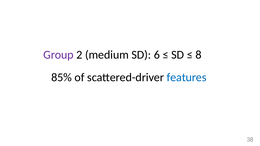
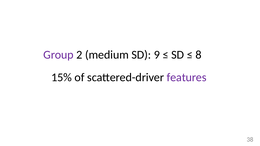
6: 6 -> 9
85%: 85% -> 15%
features colour: blue -> purple
